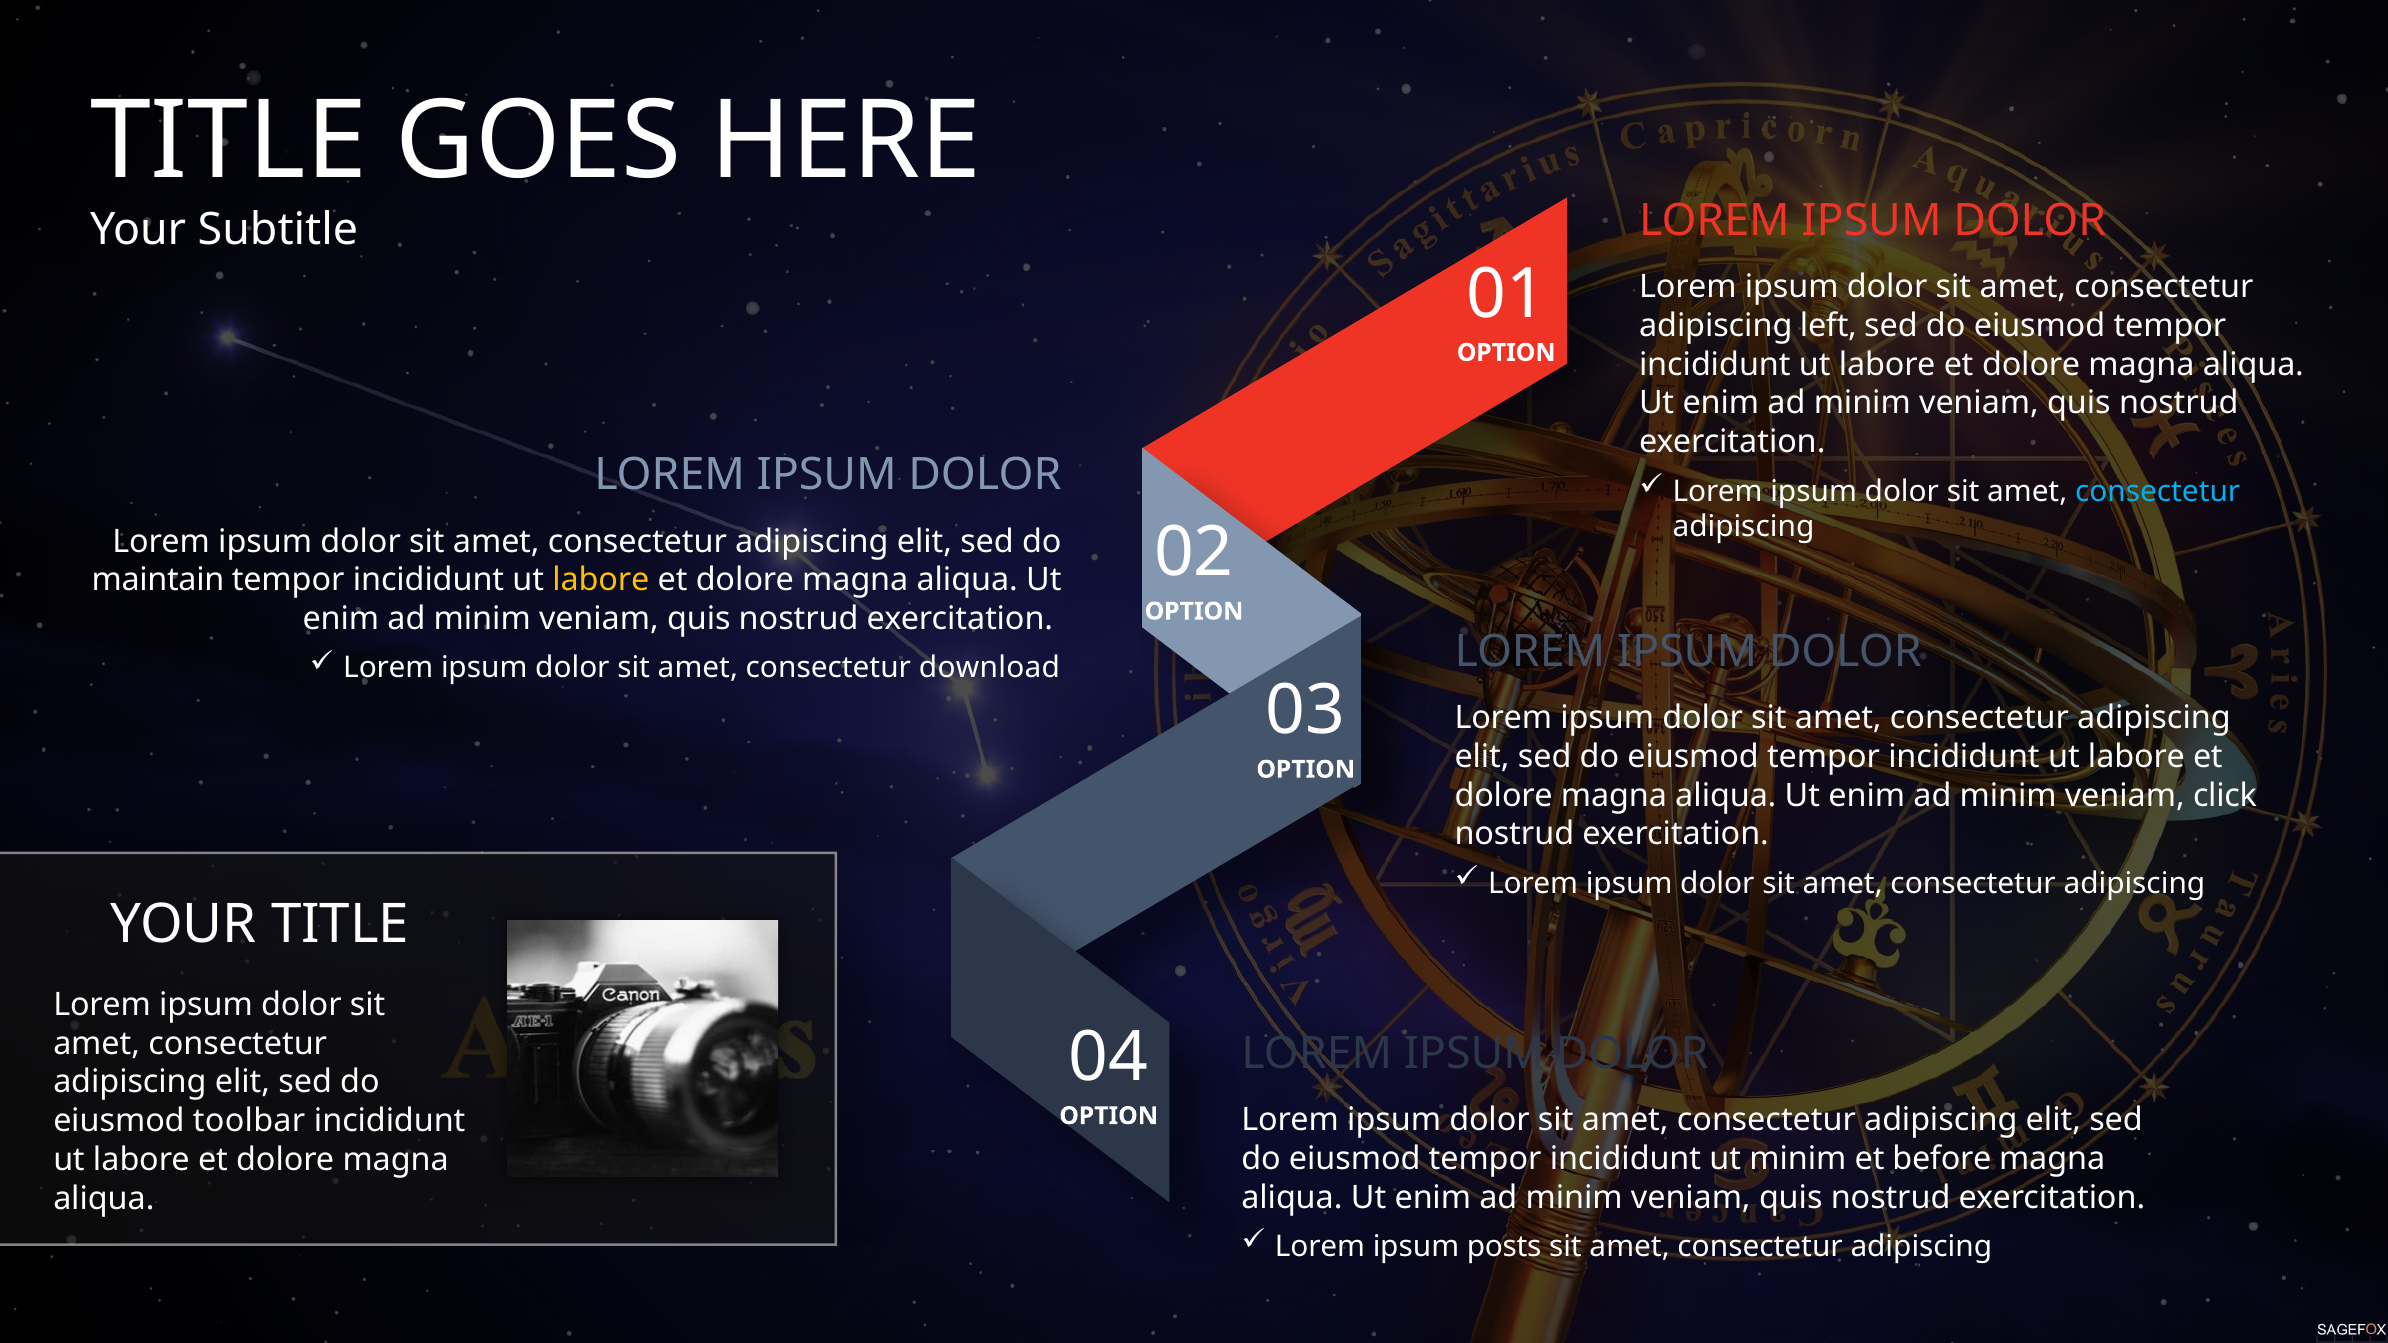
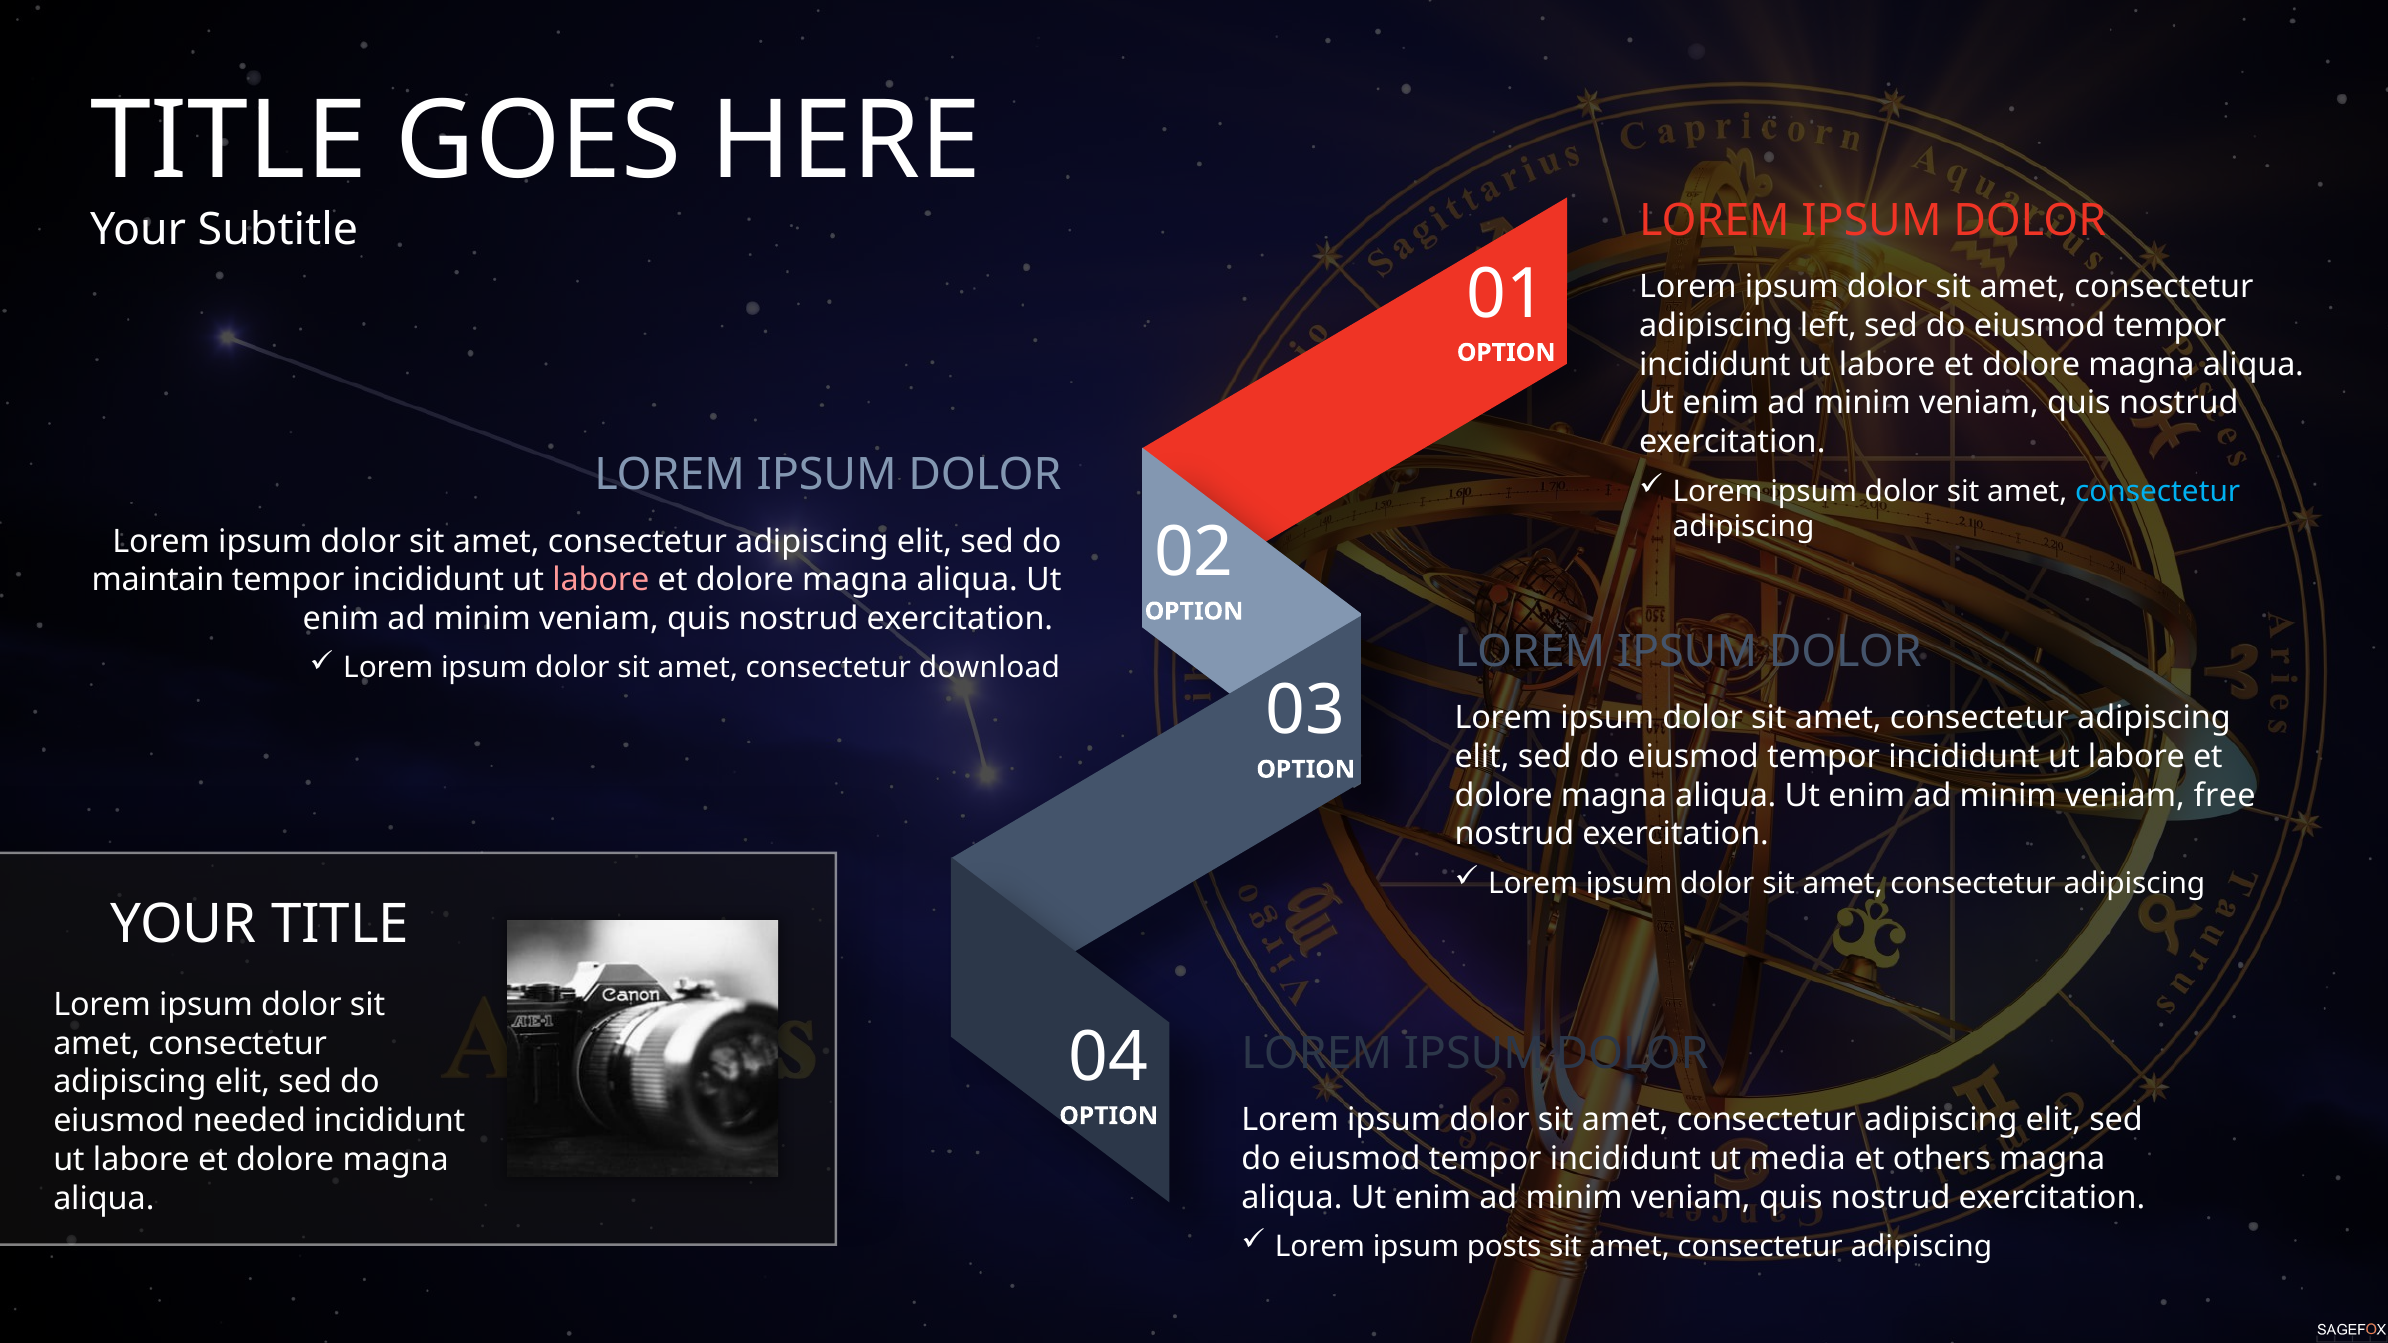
labore at (601, 580) colour: yellow -> pink
click: click -> free
toolbar: toolbar -> needed
ut minim: minim -> media
before: before -> others
